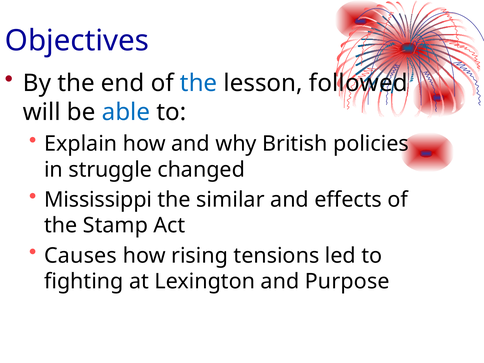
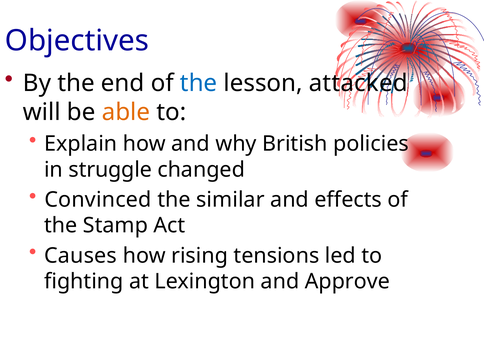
followed: followed -> attacked
able colour: blue -> orange
Mississippi: Mississippi -> Convinced
Purpose: Purpose -> Approve
